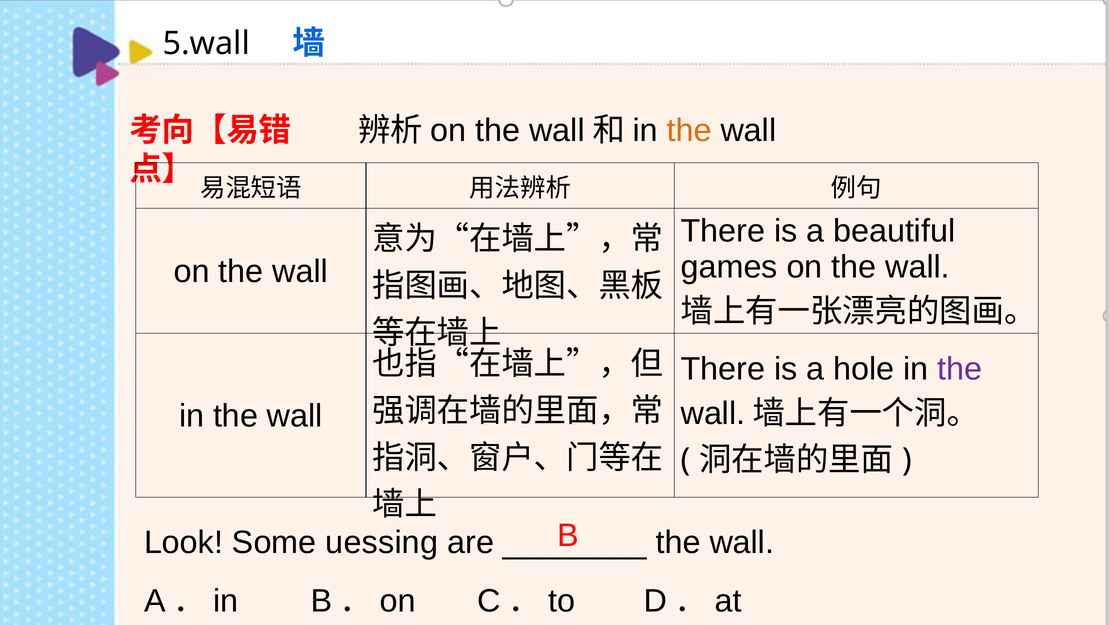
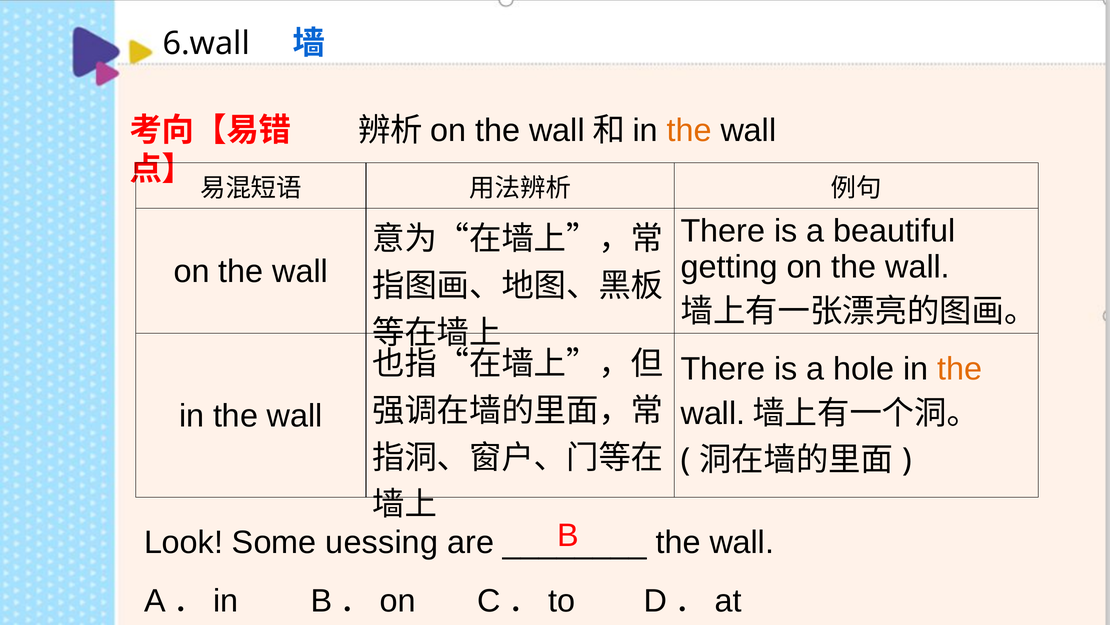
5.wall: 5.wall -> 6.wall
games: games -> getting
the at (960, 369) colour: purple -> orange
